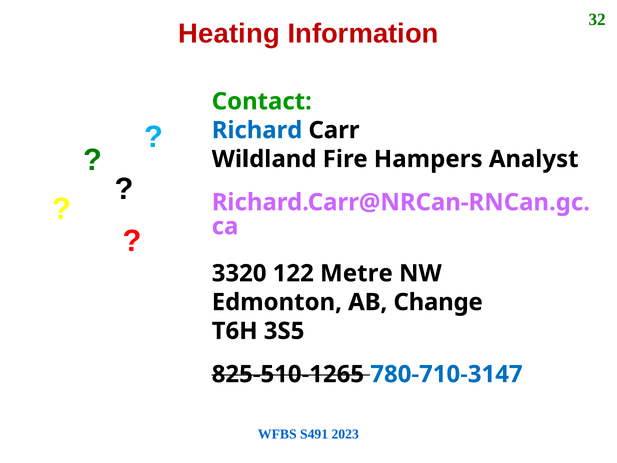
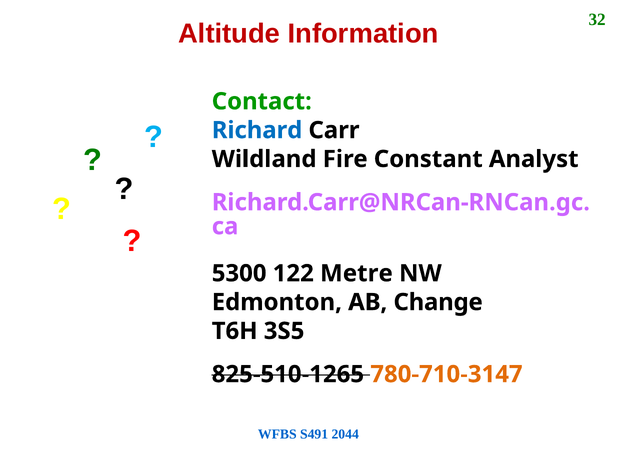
Heating: Heating -> Altitude
Hampers: Hampers -> Constant
3320: 3320 -> 5300
780-710-3147 colour: blue -> orange
2023: 2023 -> 2044
